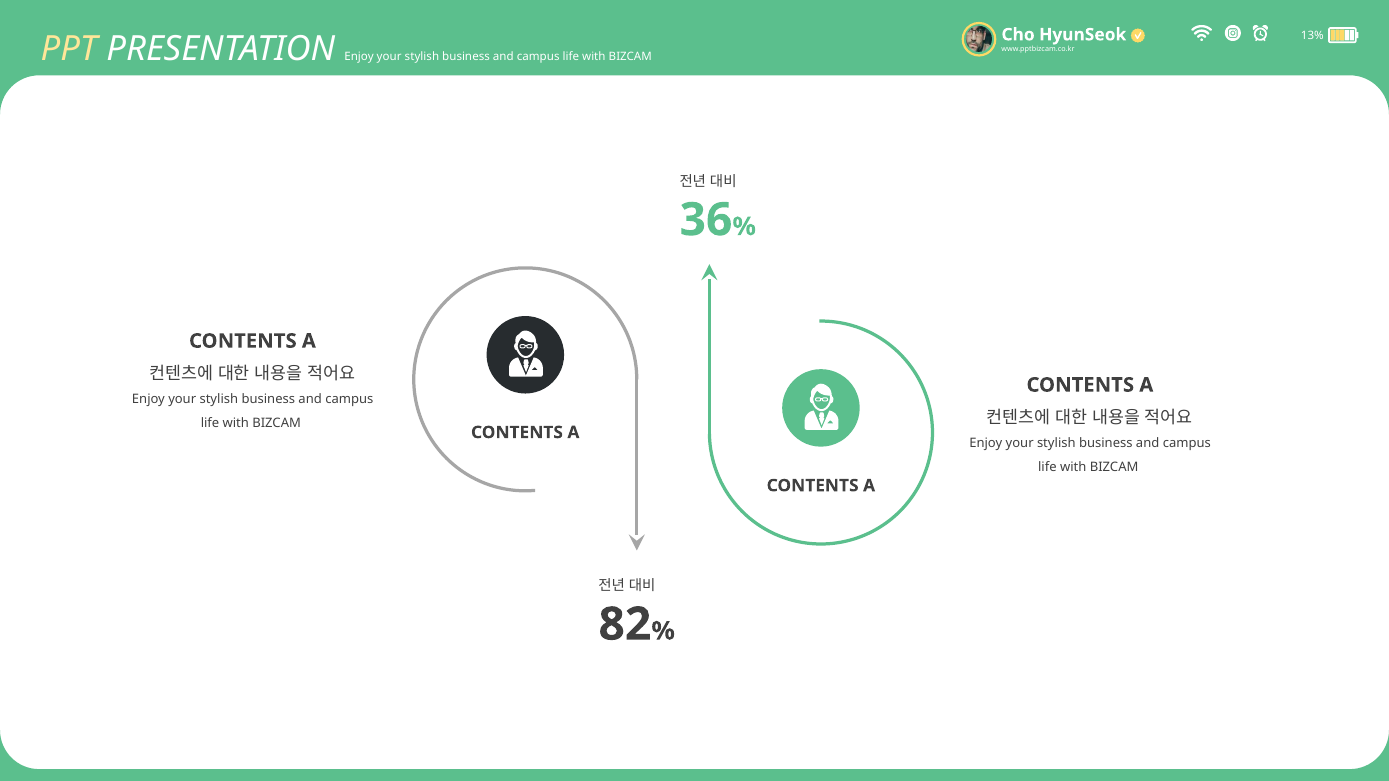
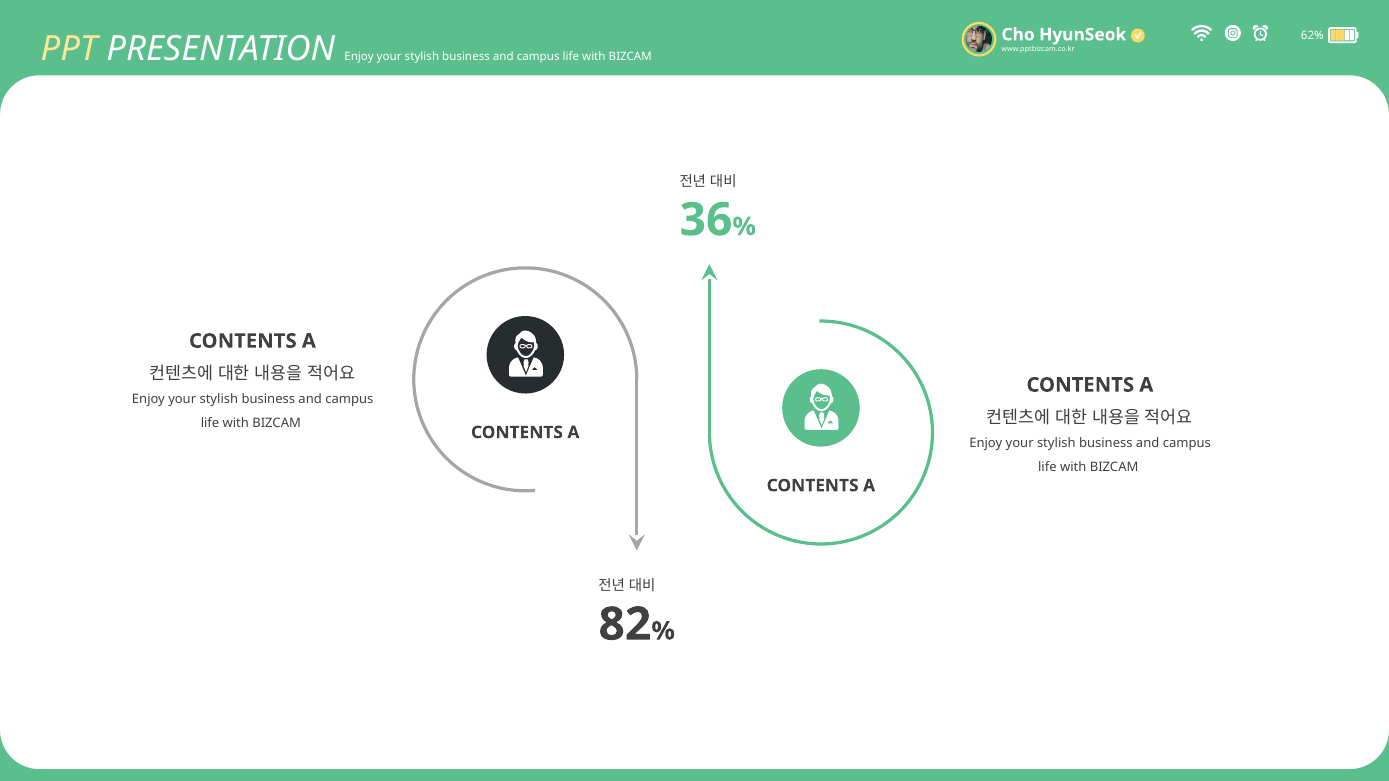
13%: 13% -> 62%
